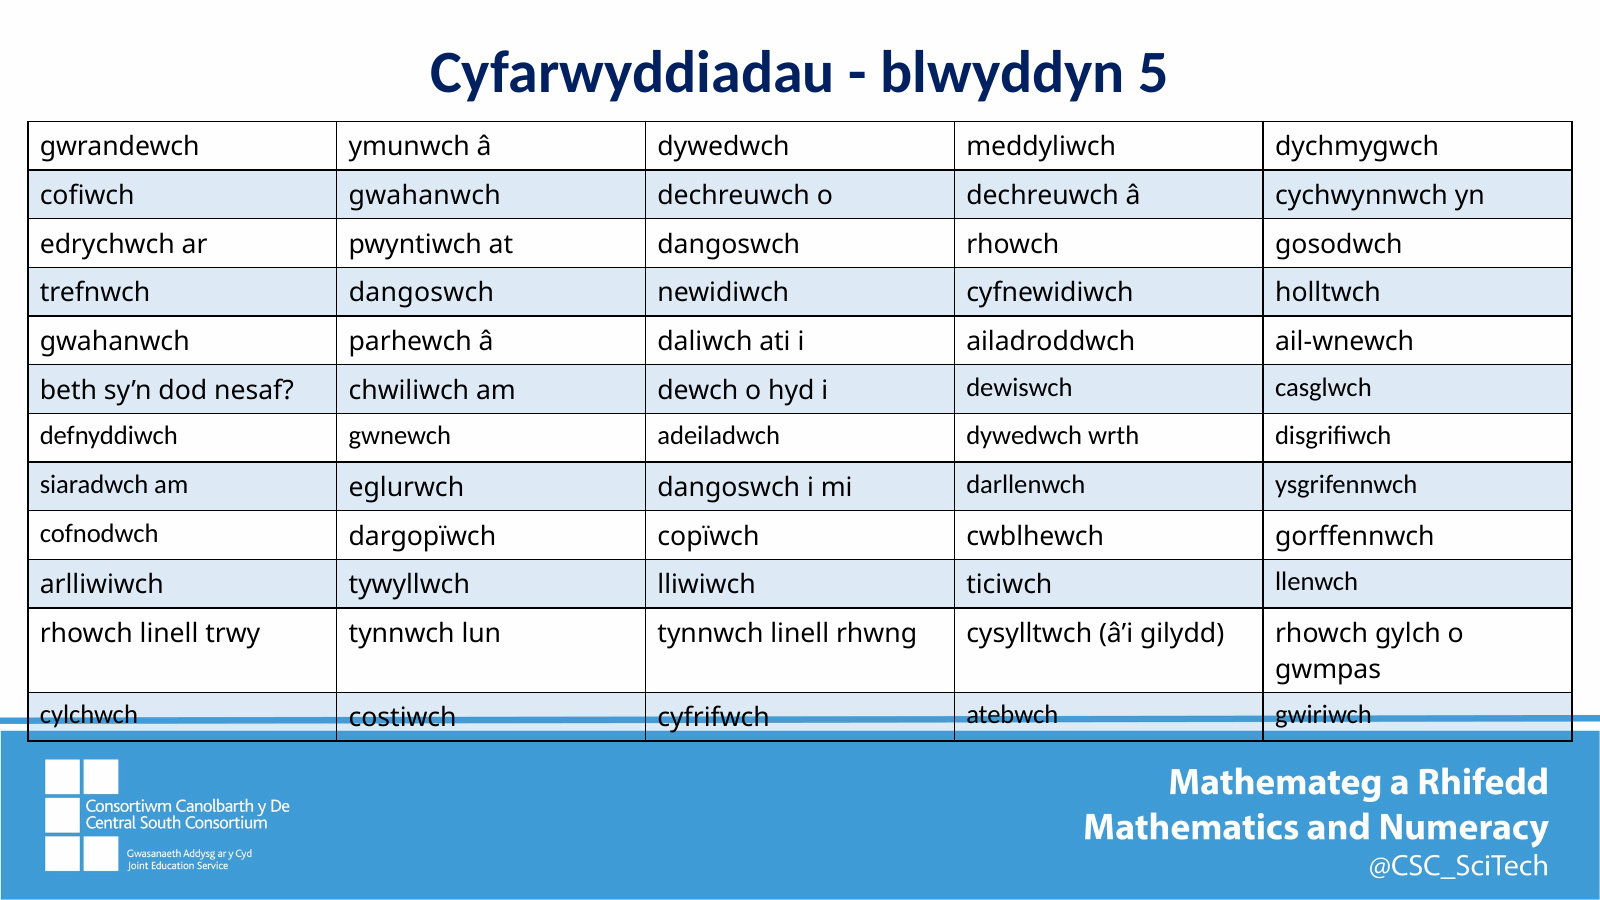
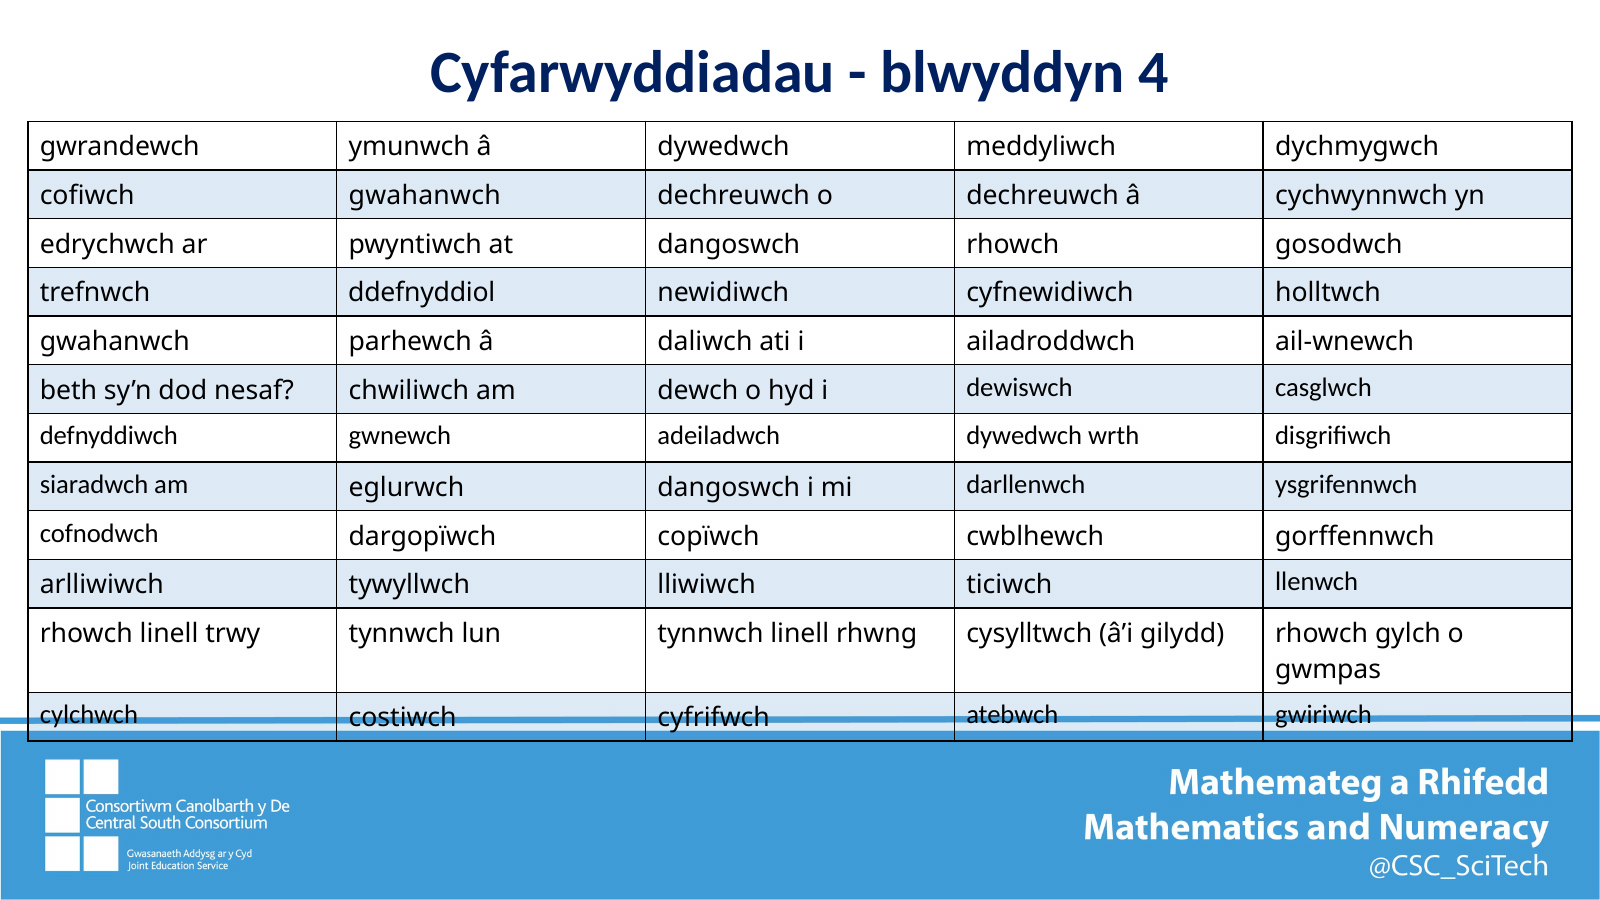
5: 5 -> 4
trefnwch dangoswch: dangoswch -> ddefnyddiol
